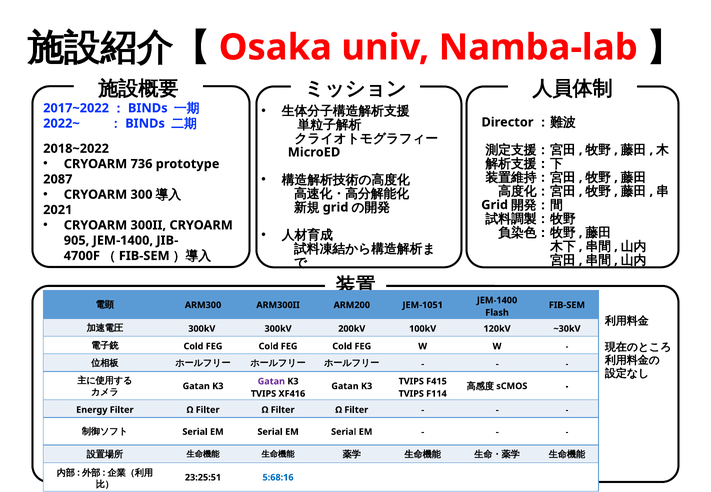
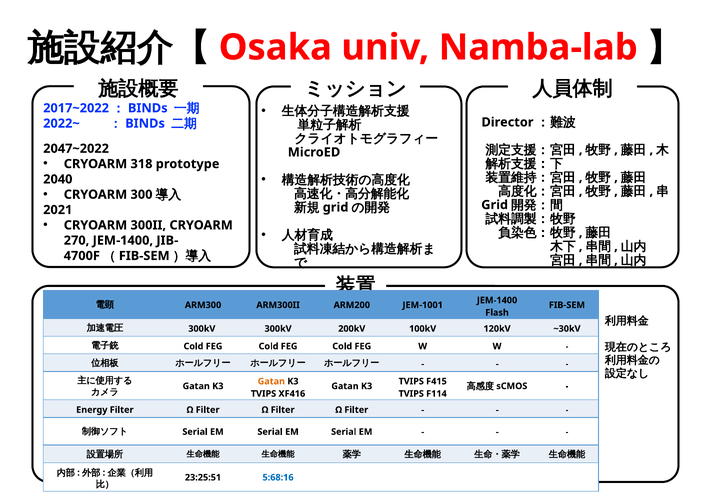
2018~2022: 2018~2022 -> 2047~2022
736: 736 -> 318
2087: 2087 -> 2040
905: 905 -> 270
JEM-1051: JEM-1051 -> JEM-1001
Gatan at (271, 382) colour: purple -> orange
